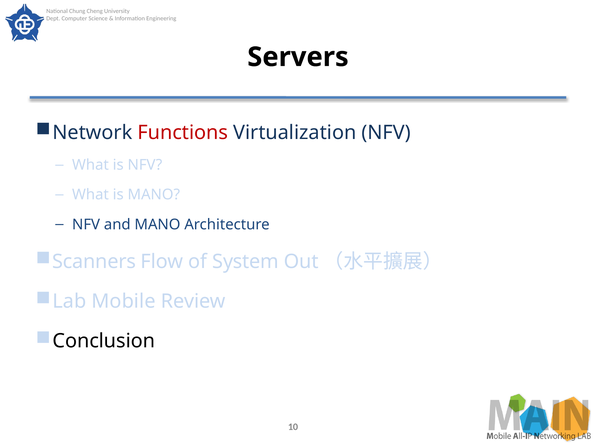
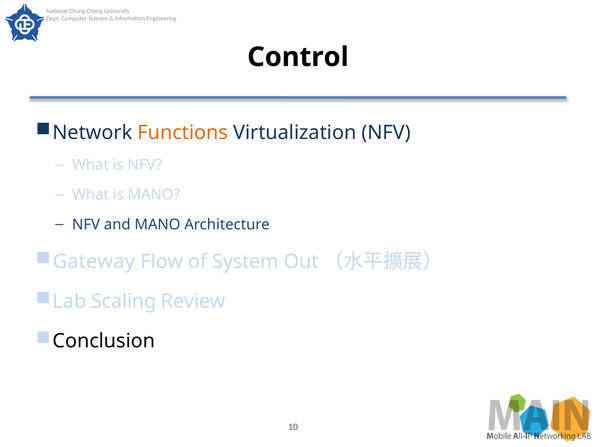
Servers: Servers -> Control
Functions colour: red -> orange
Scanners: Scanners -> Gateway
Mobile: Mobile -> Scaling
